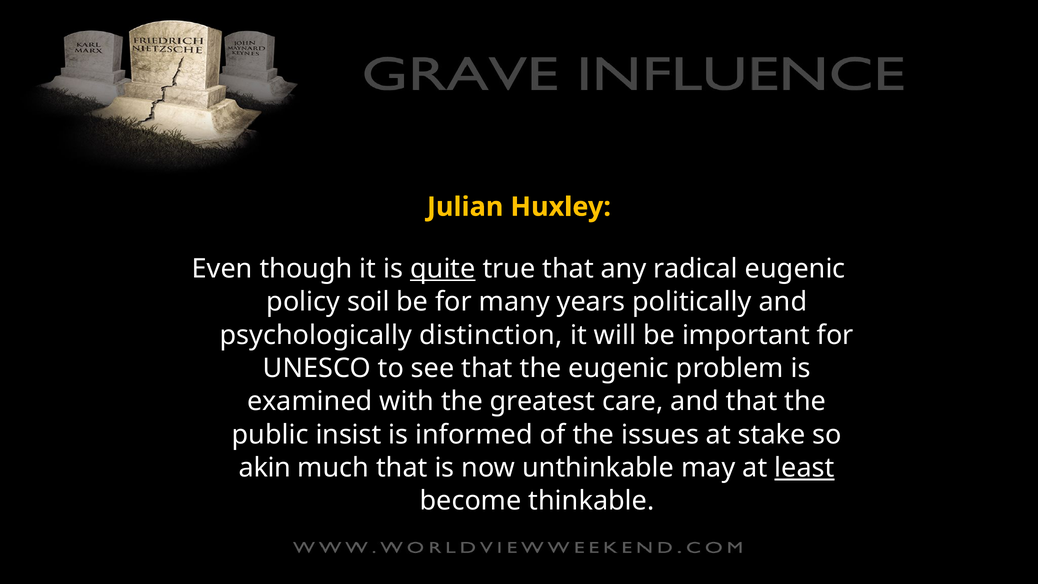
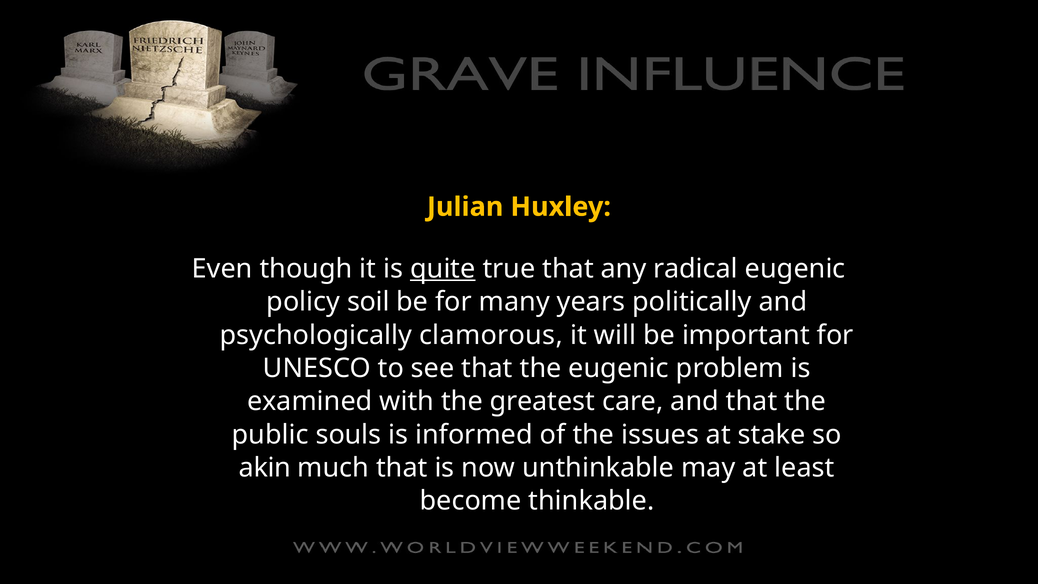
distinction: distinction -> clamorous
insist: insist -> souls
least underline: present -> none
